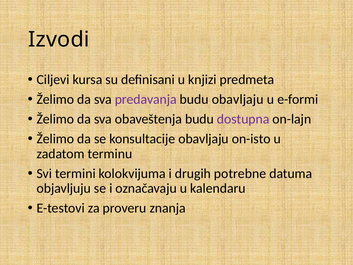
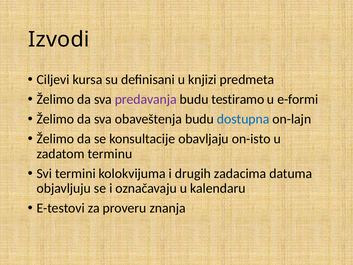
budu obavljaju: obavljaju -> testiramo
dostupna colour: purple -> blue
potrebne: potrebne -> zadacima
